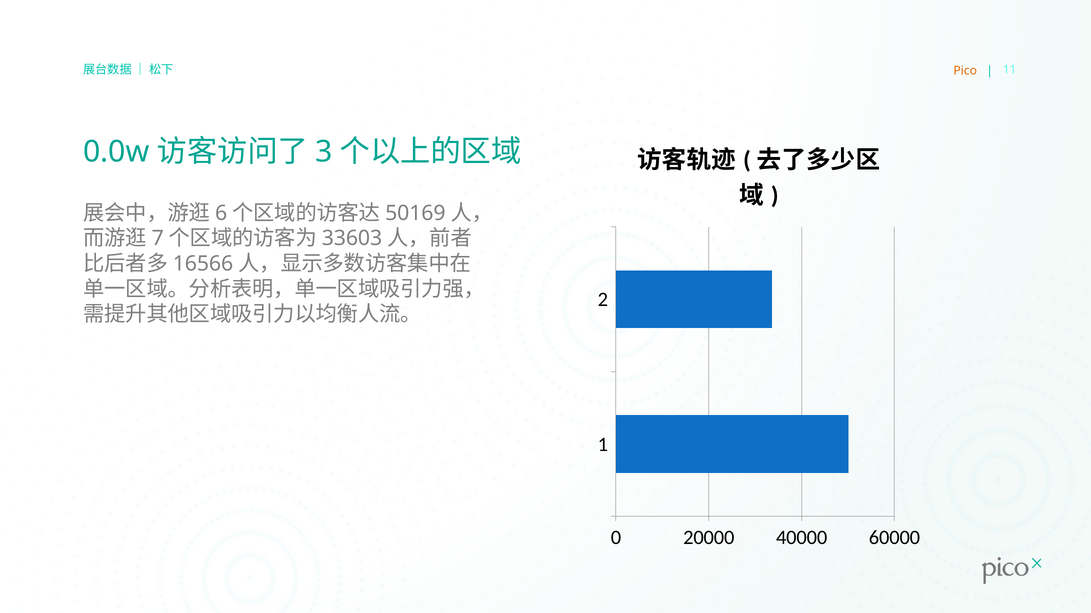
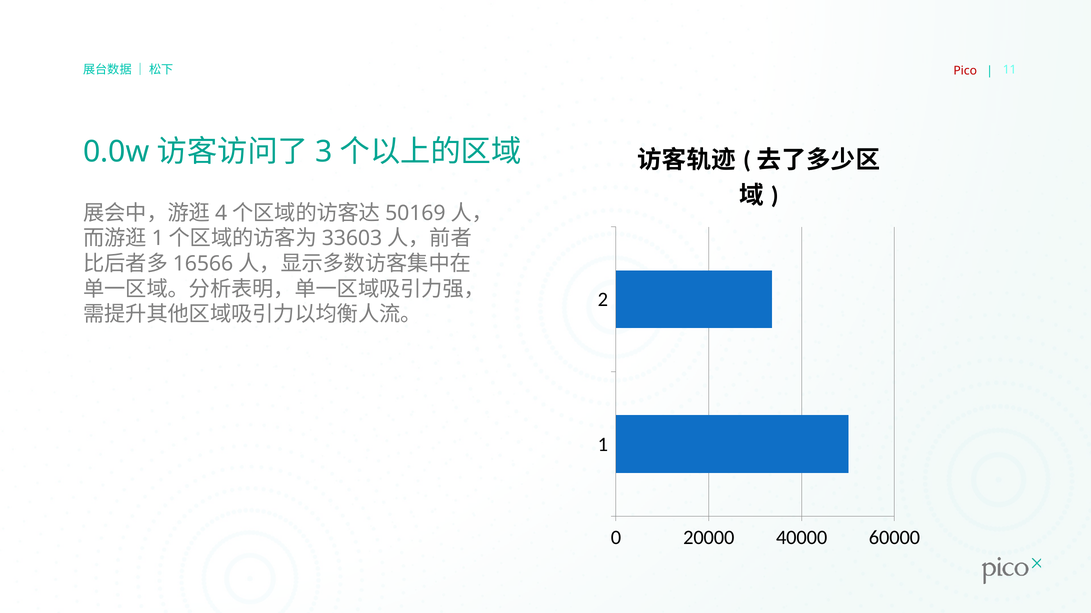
Pico colour: orange -> red
6: 6 -> 4
7 at (158, 239): 7 -> 1
